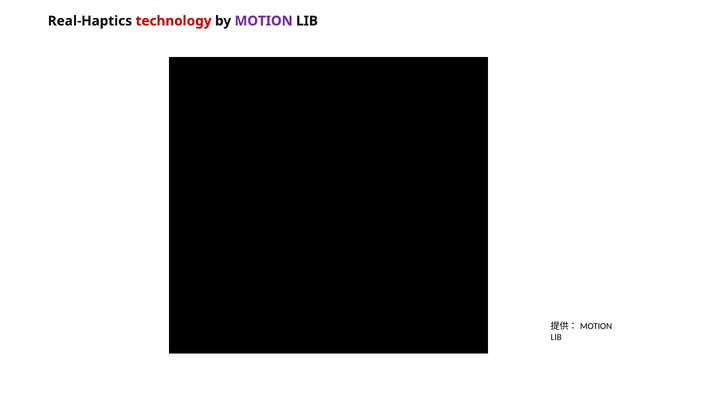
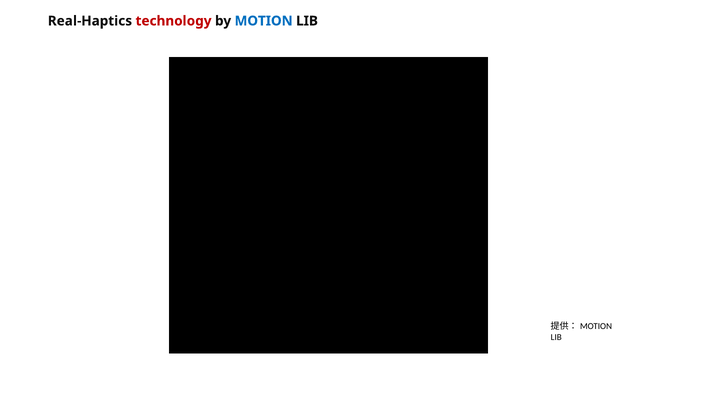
MOTION colour: purple -> blue
